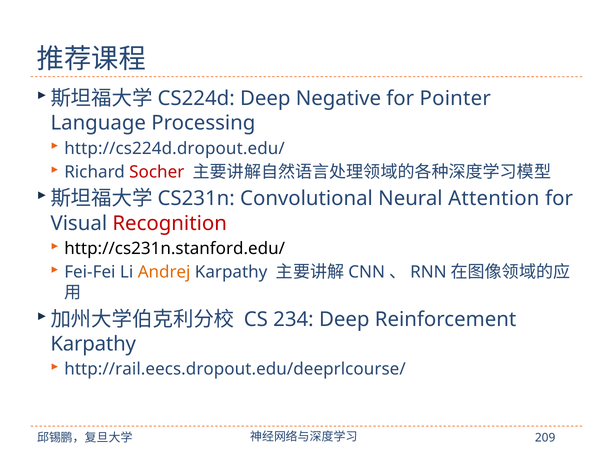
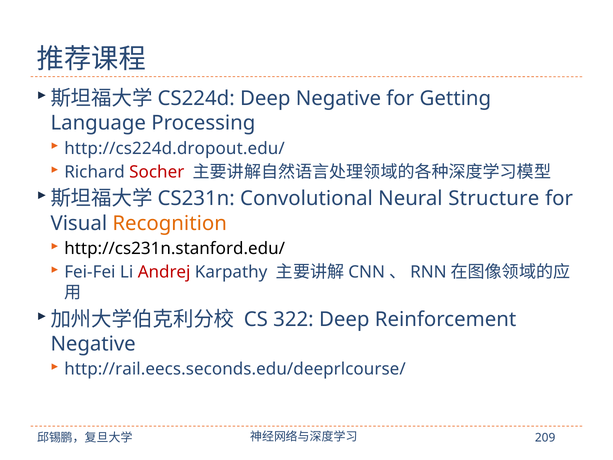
Pointer: Pointer -> Getting
Attention: Attention -> Structure
Recognition colour: red -> orange
Andrej colour: orange -> red
234: 234 -> 322
Karpathy at (93, 344): Karpathy -> Negative
http://rail.eecs.dropout.edu/deeprlcourse/: http://rail.eecs.dropout.edu/deeprlcourse/ -> http://rail.eecs.seconds.edu/deeprlcourse/
